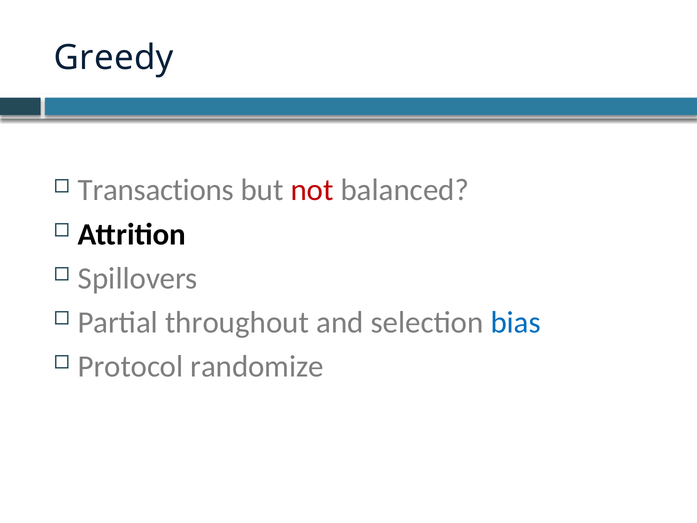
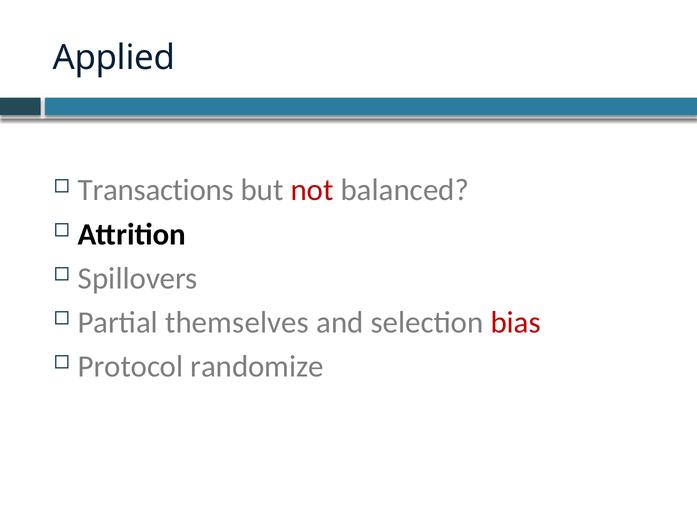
Greedy: Greedy -> Applied
throughout: throughout -> themselves
bias colour: blue -> red
